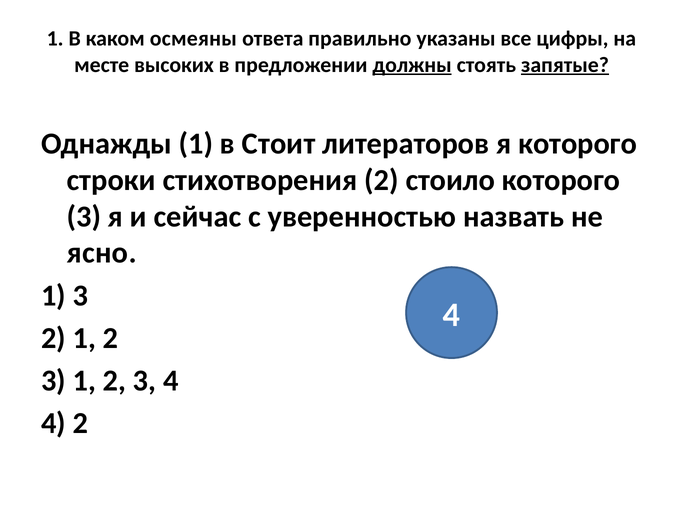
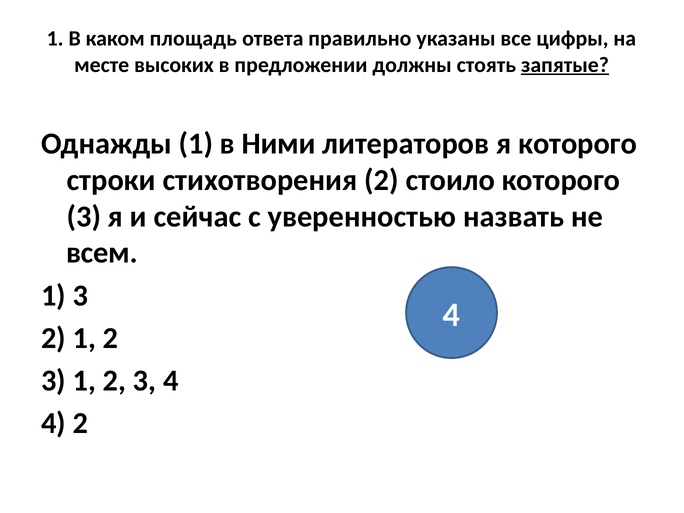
осмеяны: осмеяны -> площадь
должны underline: present -> none
Стоит: Стоит -> Ними
ясно: ясно -> всем
